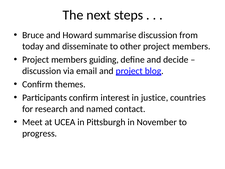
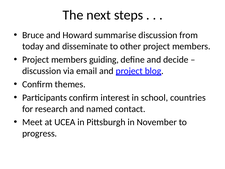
justice: justice -> school
